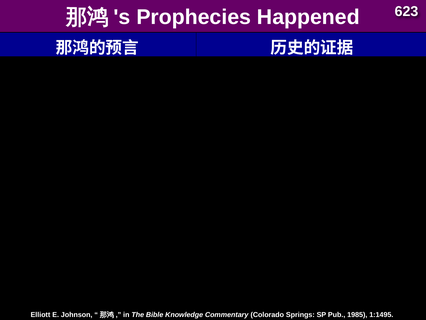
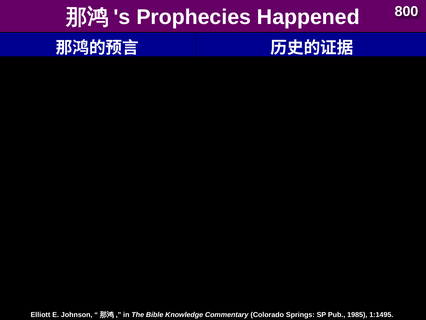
623: 623 -> 800
